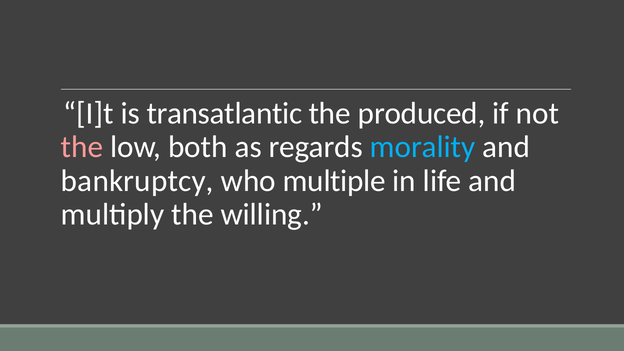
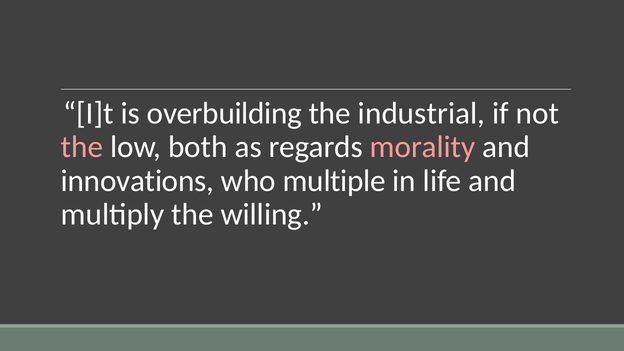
transatlantic: transatlantic -> overbuilding
produced: produced -> industrial
morality colour: light blue -> pink
bankruptcy: bankruptcy -> innovations
